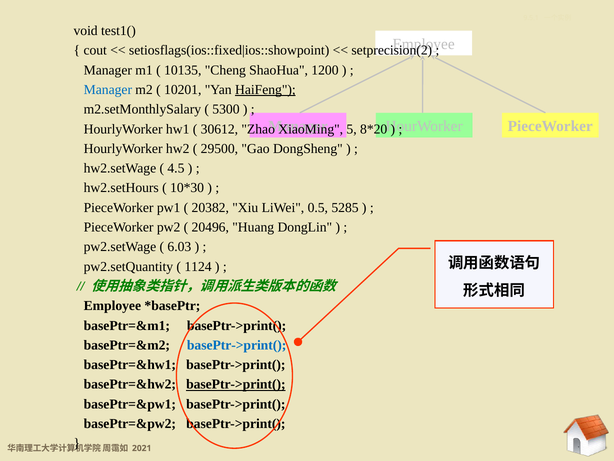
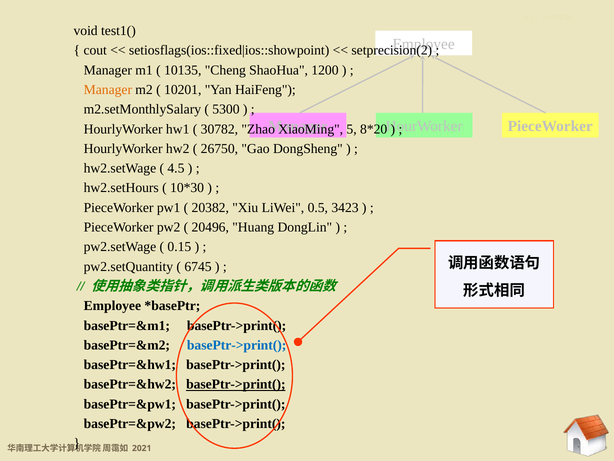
Manager at (108, 90) colour: blue -> orange
HaiFeng underline: present -> none
30612: 30612 -> 30782
29500: 29500 -> 26750
5285: 5285 -> 3423
6.03: 6.03 -> 0.15
1124: 1124 -> 6745
